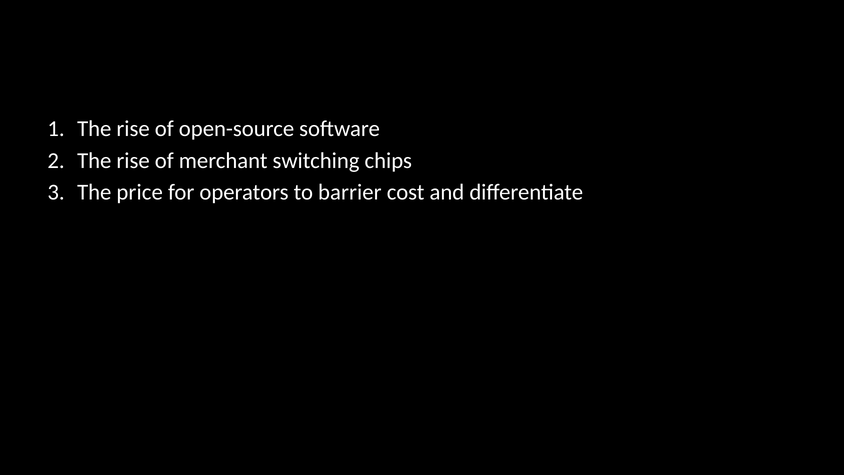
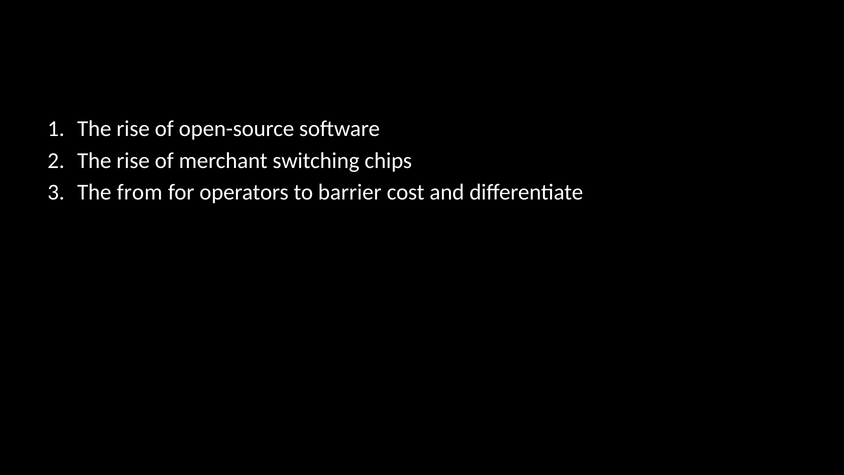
price: price -> from
